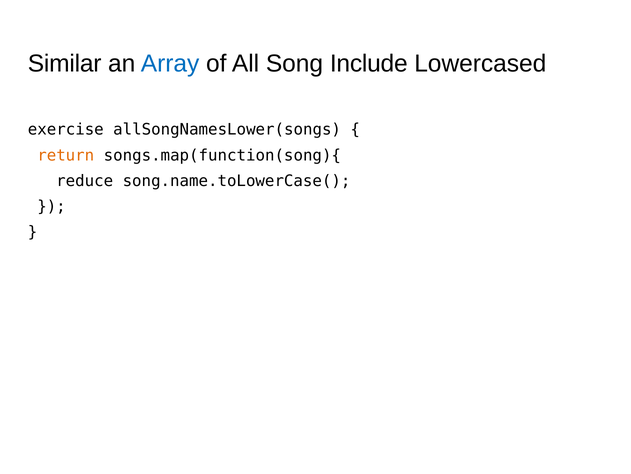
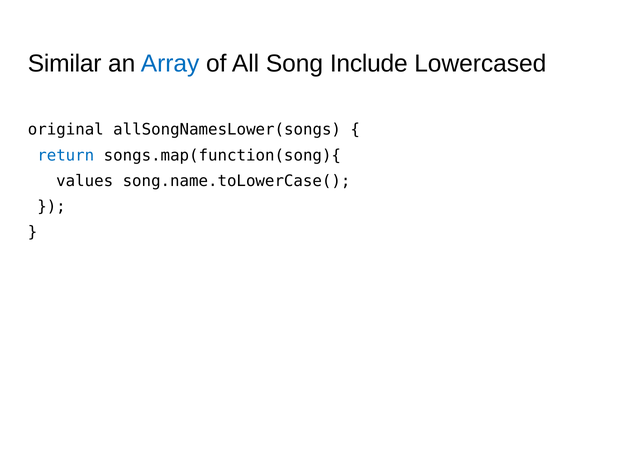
exercise: exercise -> original
return colour: orange -> blue
reduce: reduce -> values
